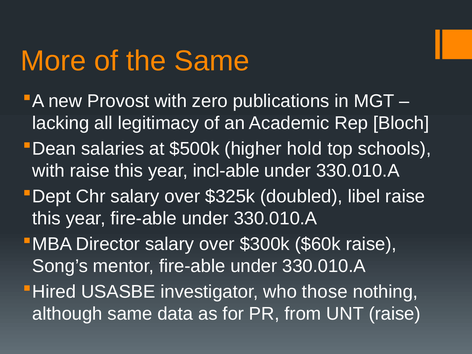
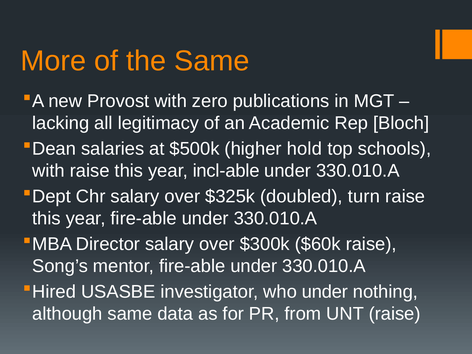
libel: libel -> turn
who those: those -> under
